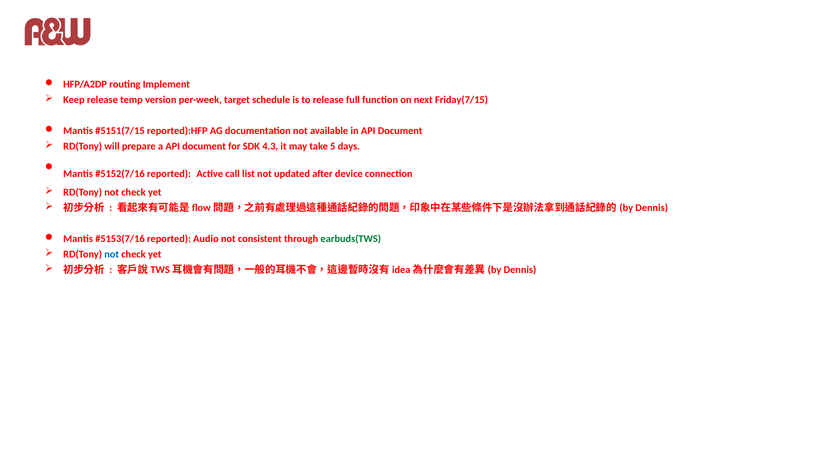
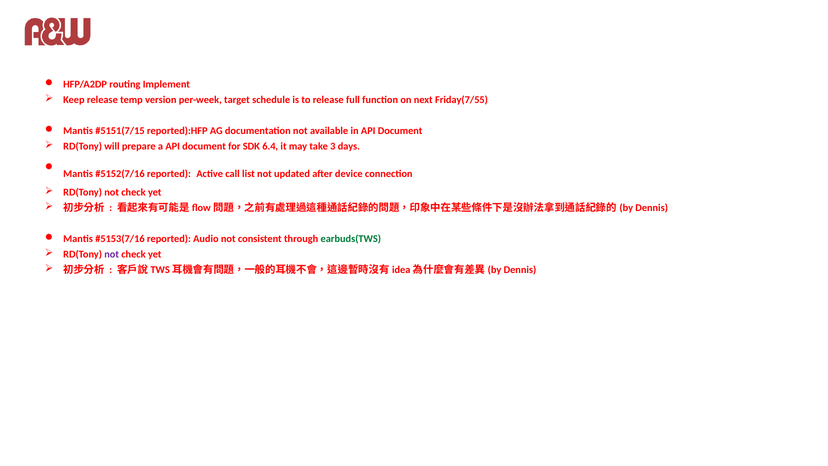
Friday(7/15: Friday(7/15 -> Friday(7/55
4.3: 4.3 -> 6.4
5: 5 -> 3
not at (112, 254) colour: blue -> purple
